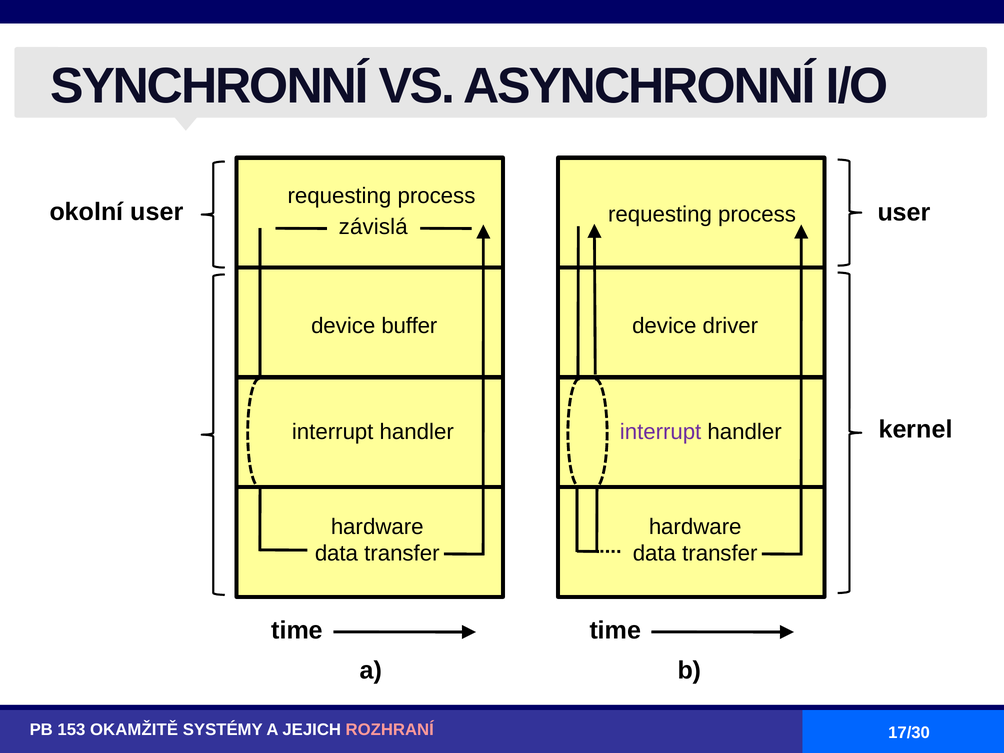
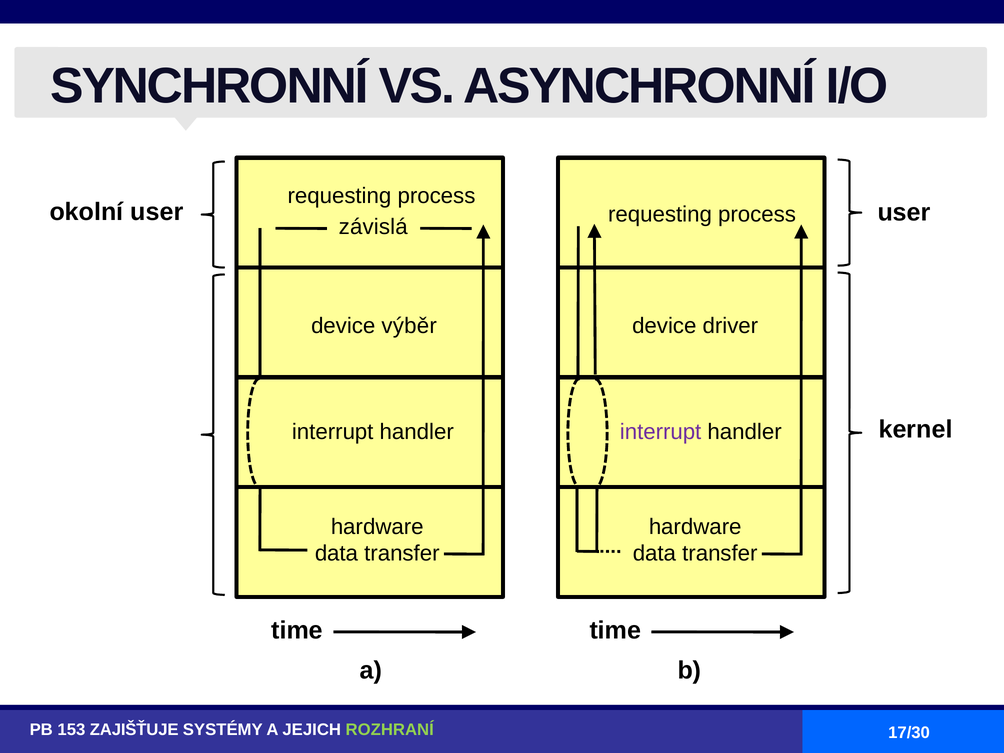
buffer: buffer -> výběr
OKAMŽITĚ: OKAMŽITĚ -> ZAJIŠŤUJE
ROZHRANÍ colour: pink -> light green
